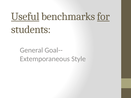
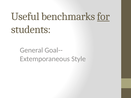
Useful underline: present -> none
